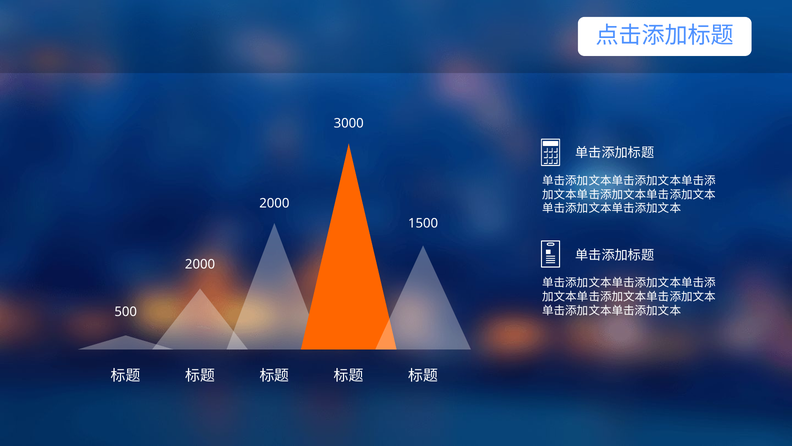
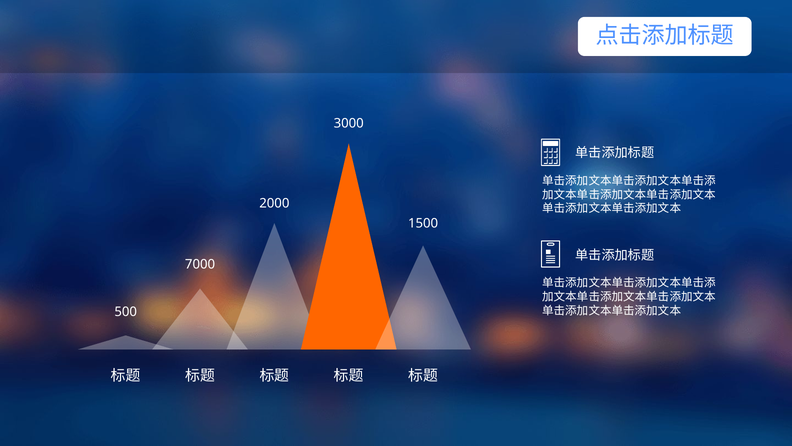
2000 at (200, 264): 2000 -> 7000
